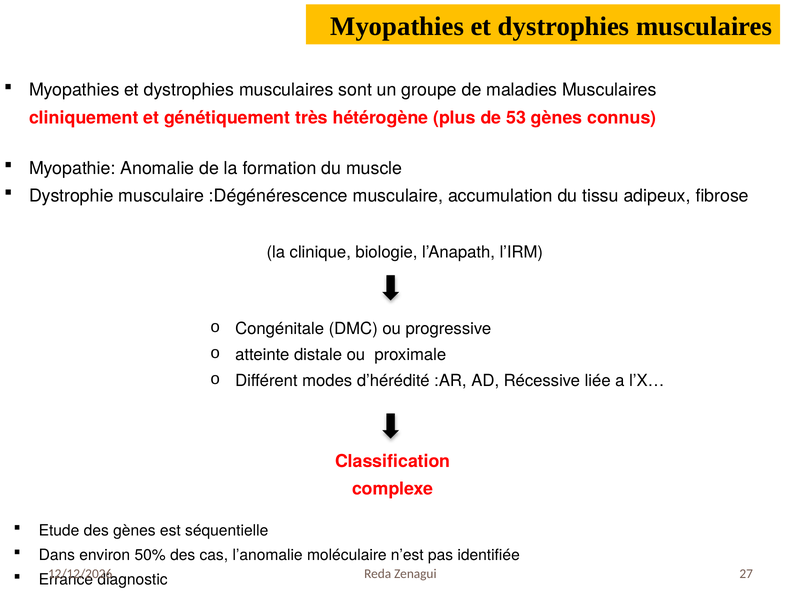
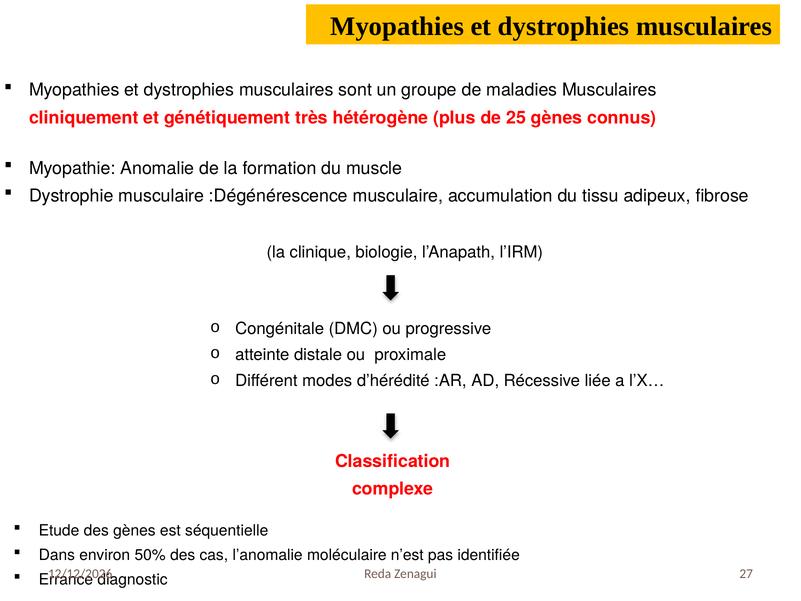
53: 53 -> 25
